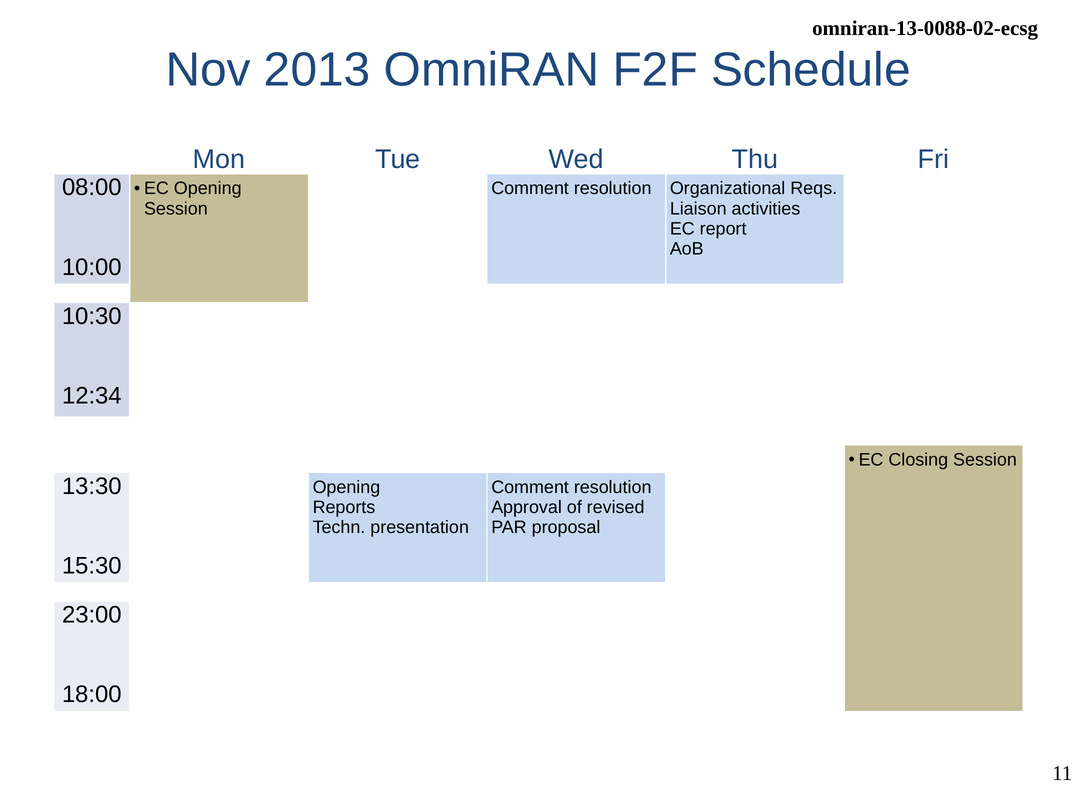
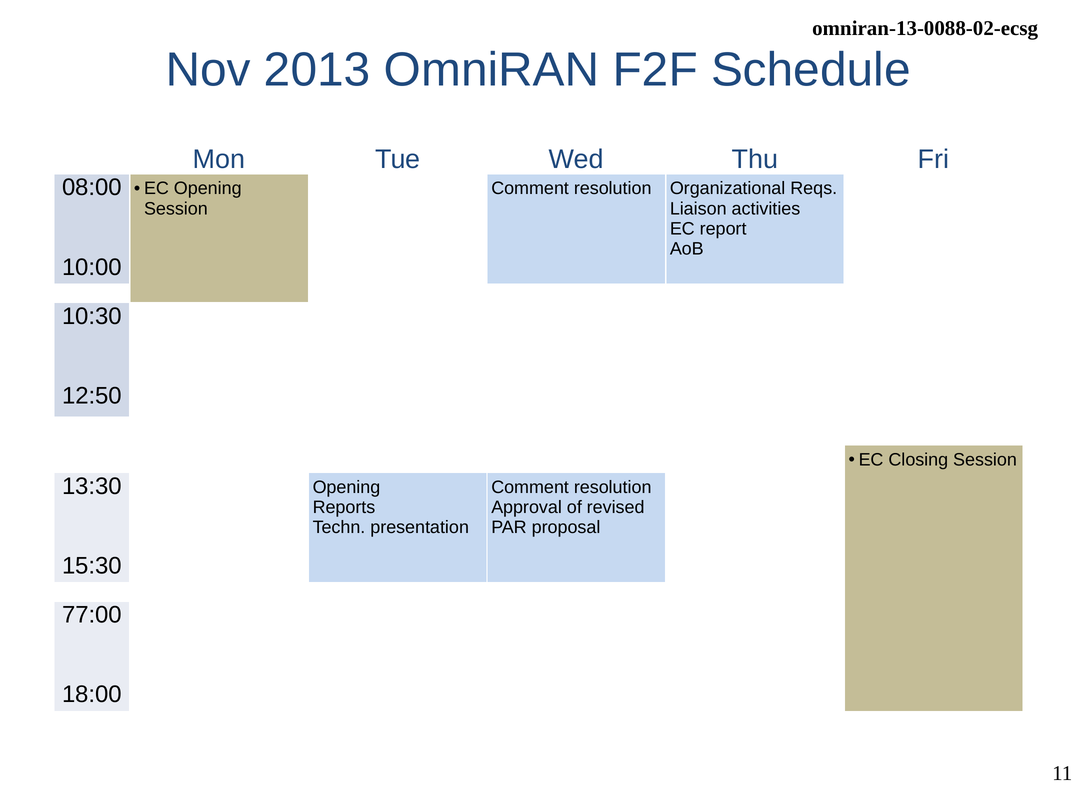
12:34: 12:34 -> 12:50
23:00: 23:00 -> 77:00
